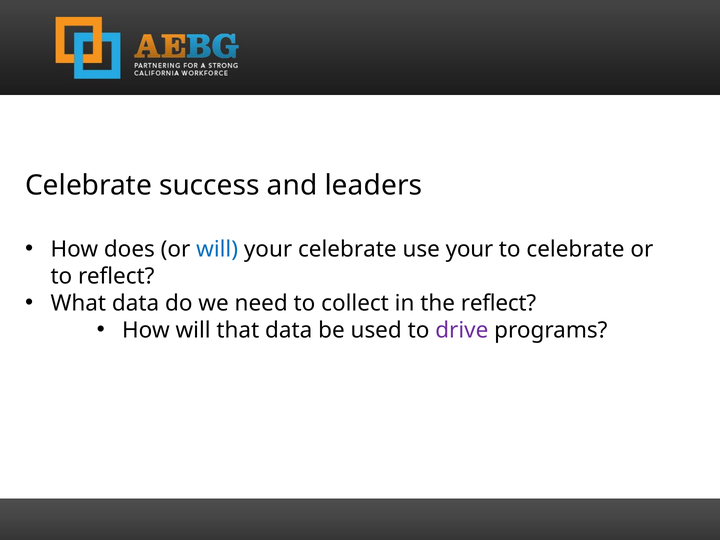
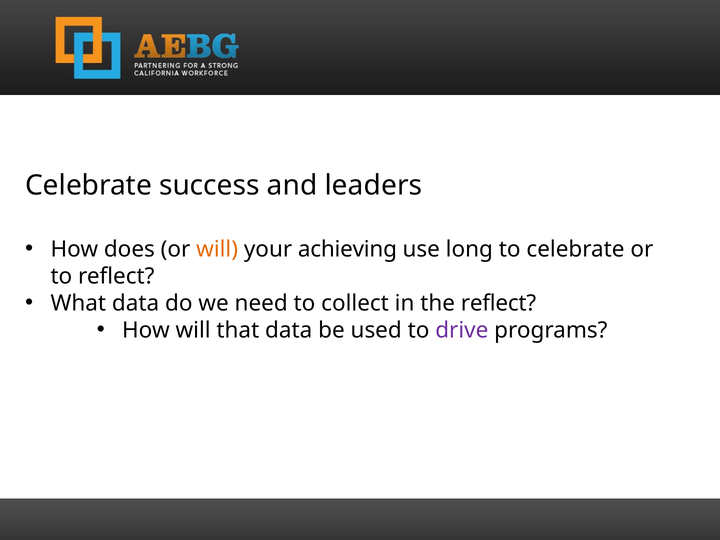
will at (217, 249) colour: blue -> orange
your celebrate: celebrate -> achieving
use your: your -> long
